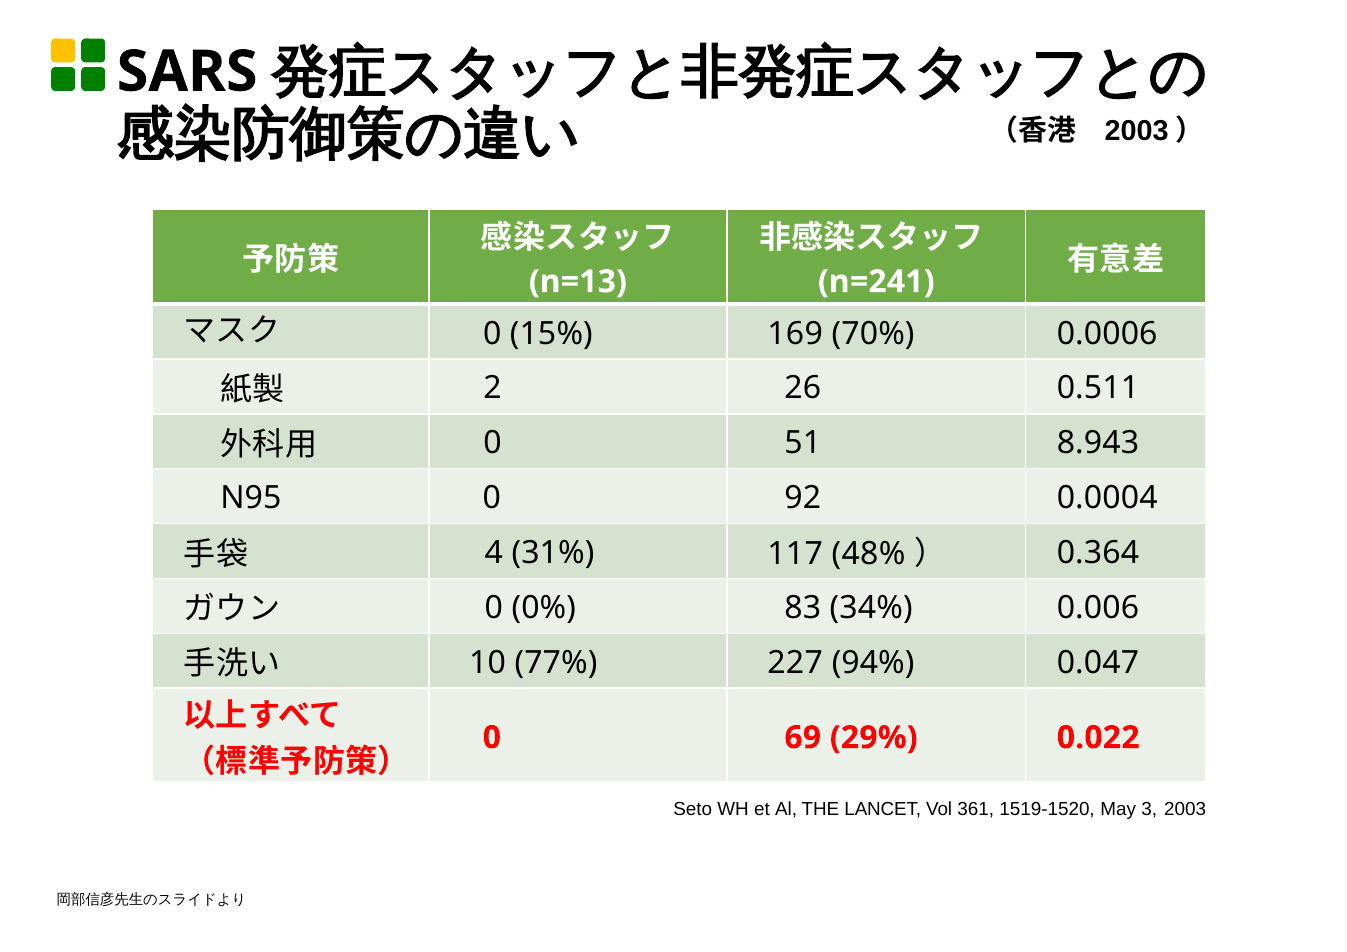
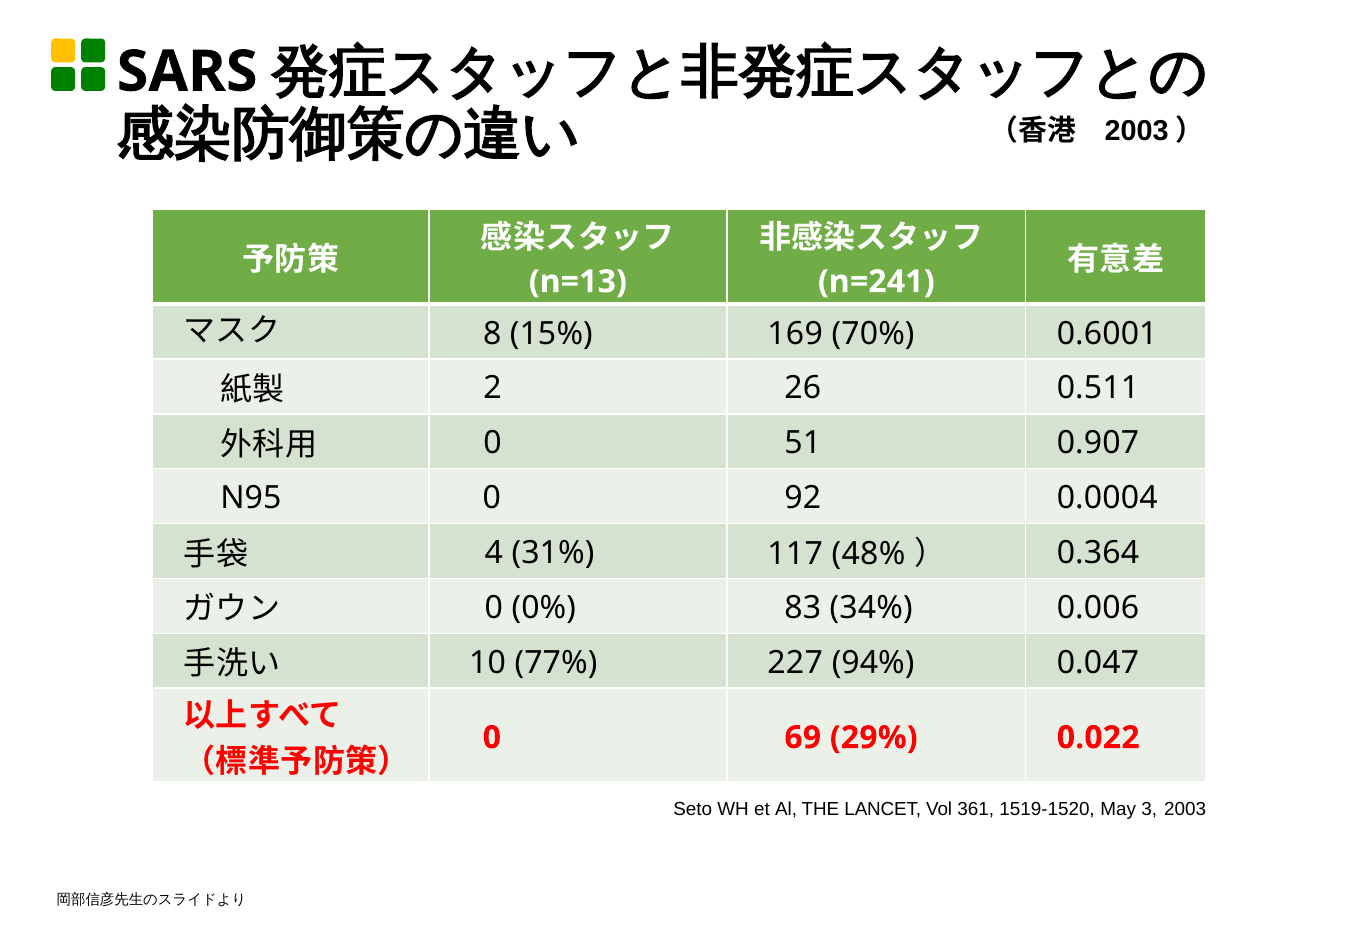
0 at (492, 334): 0 -> 8
0.0006: 0.0006 -> 0.6001
8.943: 8.943 -> 0.907
